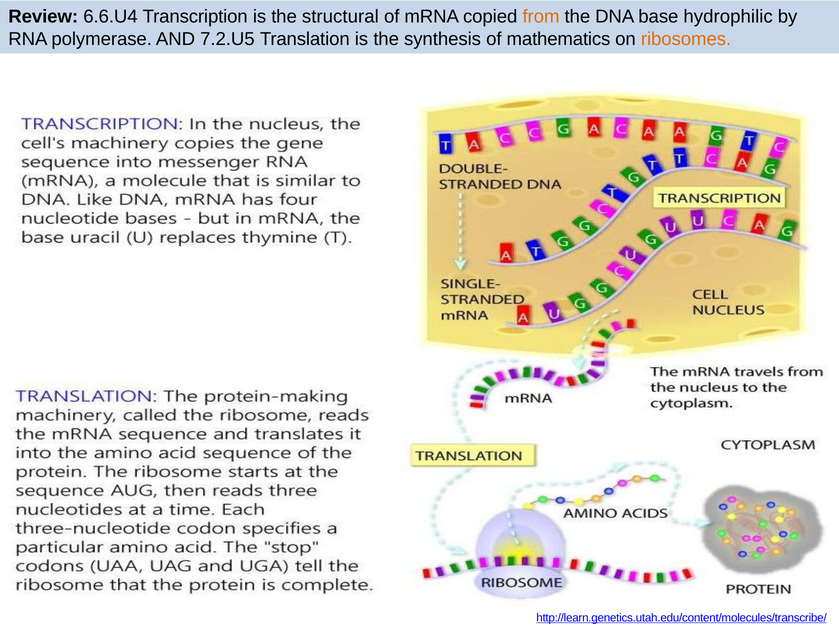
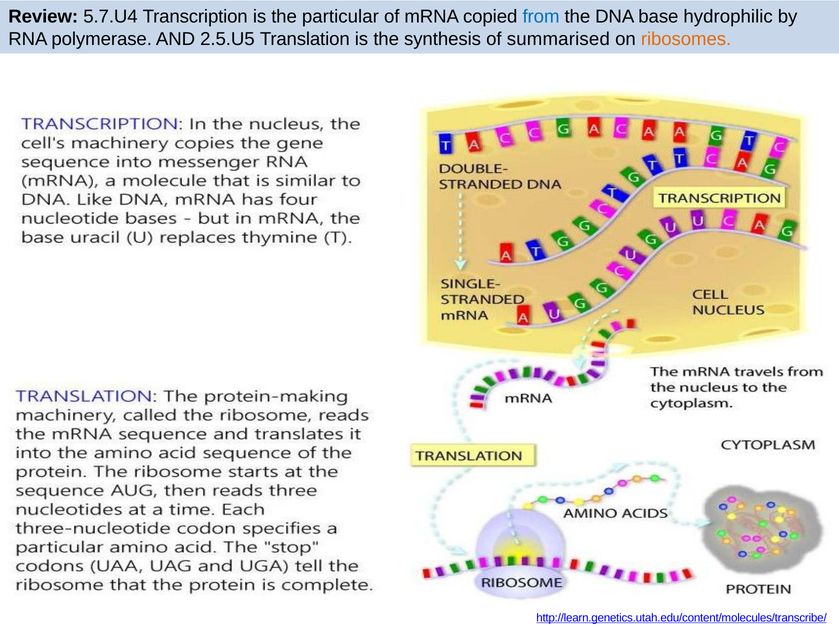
6.6.U4: 6.6.U4 -> 5.7.U4
structural: structural -> particular
from colour: orange -> blue
7.2.U5: 7.2.U5 -> 2.5.U5
mathematics: mathematics -> summarised
